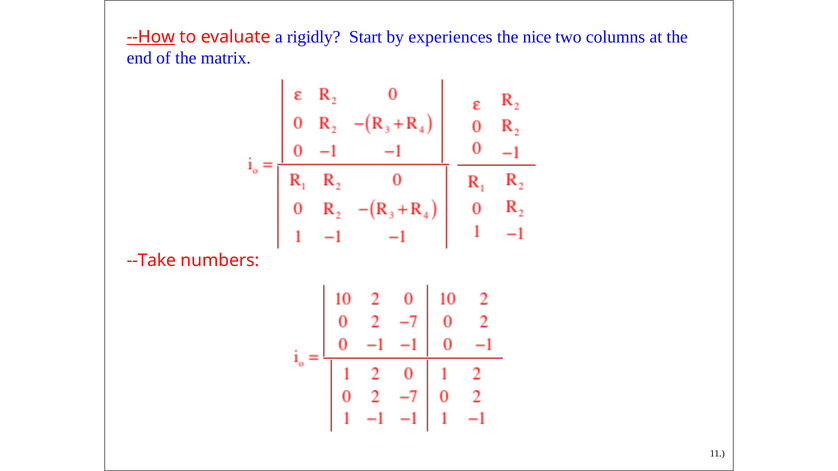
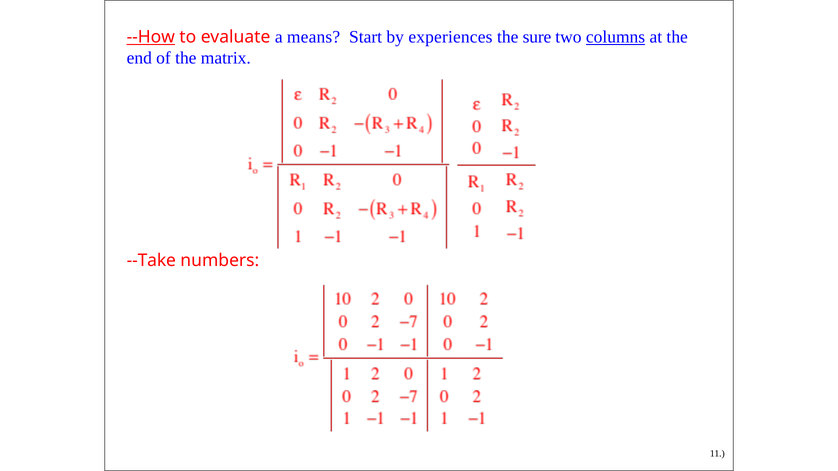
rigidly: rigidly -> means
nice: nice -> sure
columns underline: none -> present
